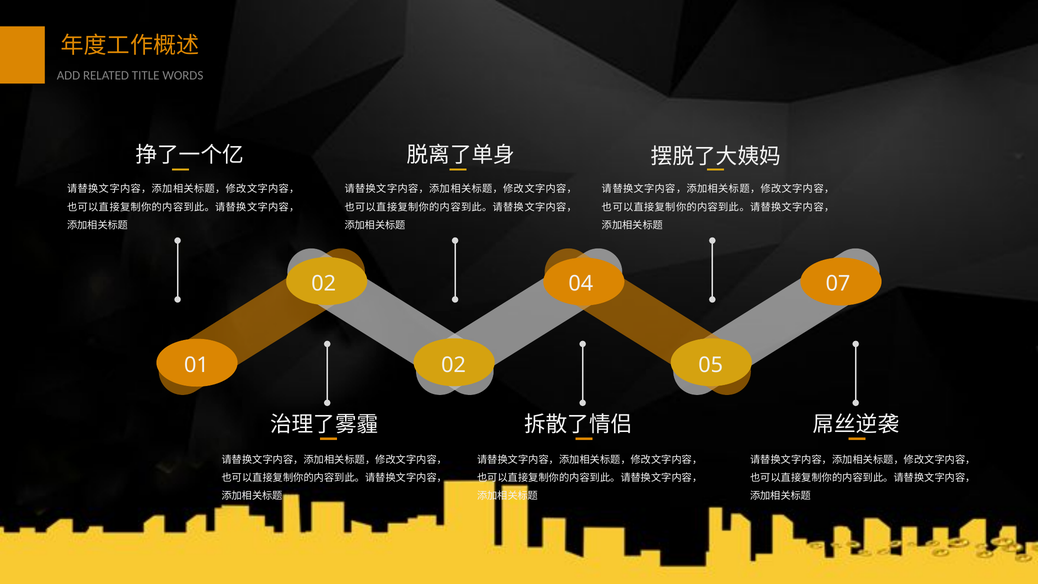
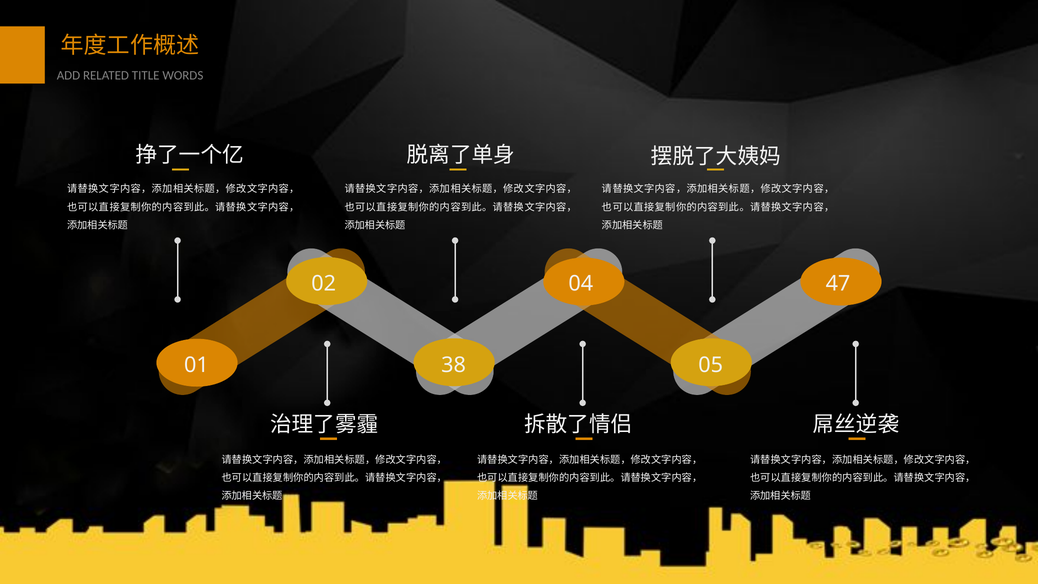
07: 07 -> 47
01 02: 02 -> 38
